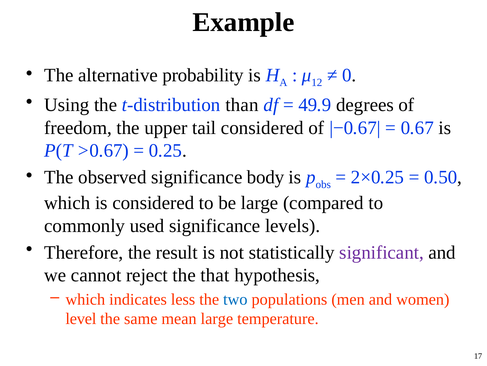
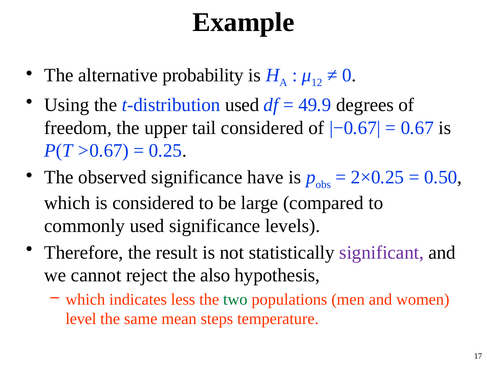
t-distribution than: than -> used
body: body -> have
that: that -> also
two colour: blue -> green
mean large: large -> steps
